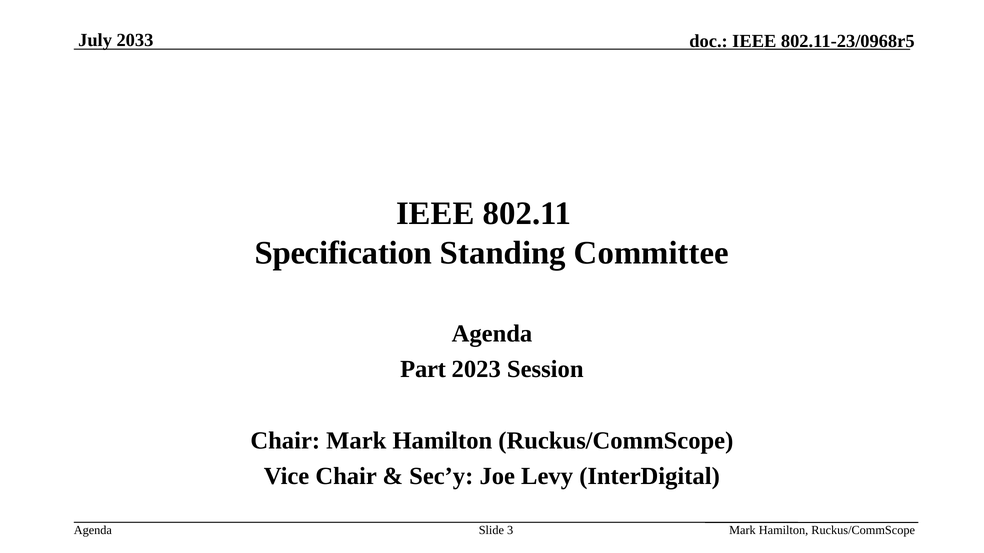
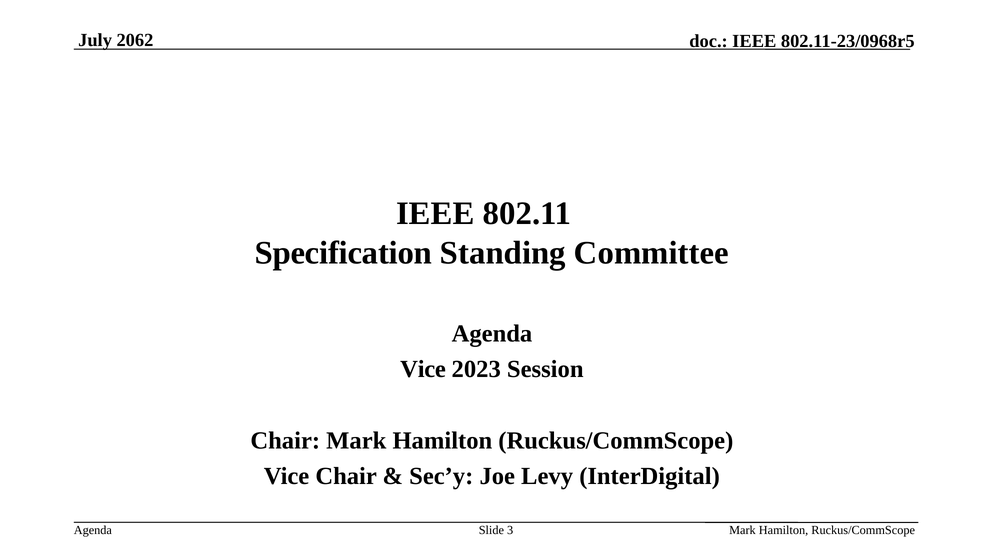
2033: 2033 -> 2062
Part at (423, 370): Part -> Vice
